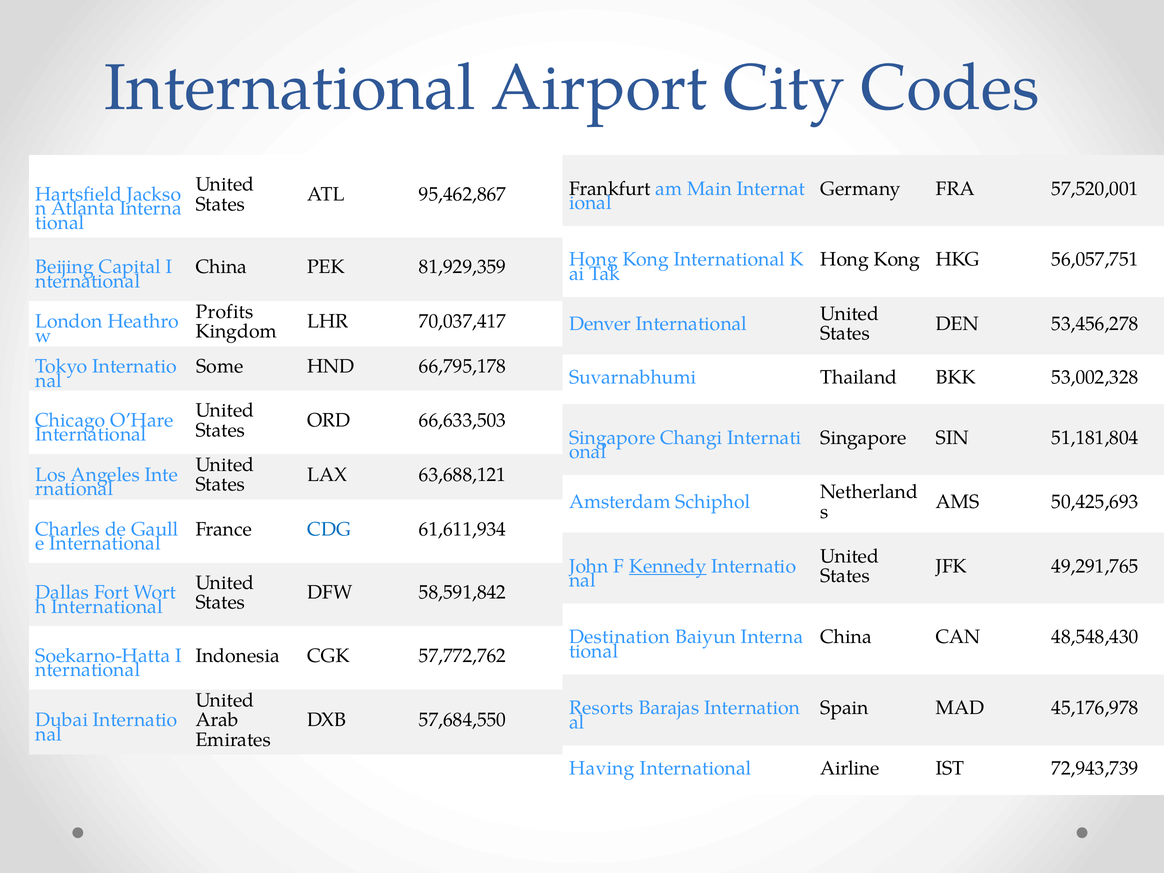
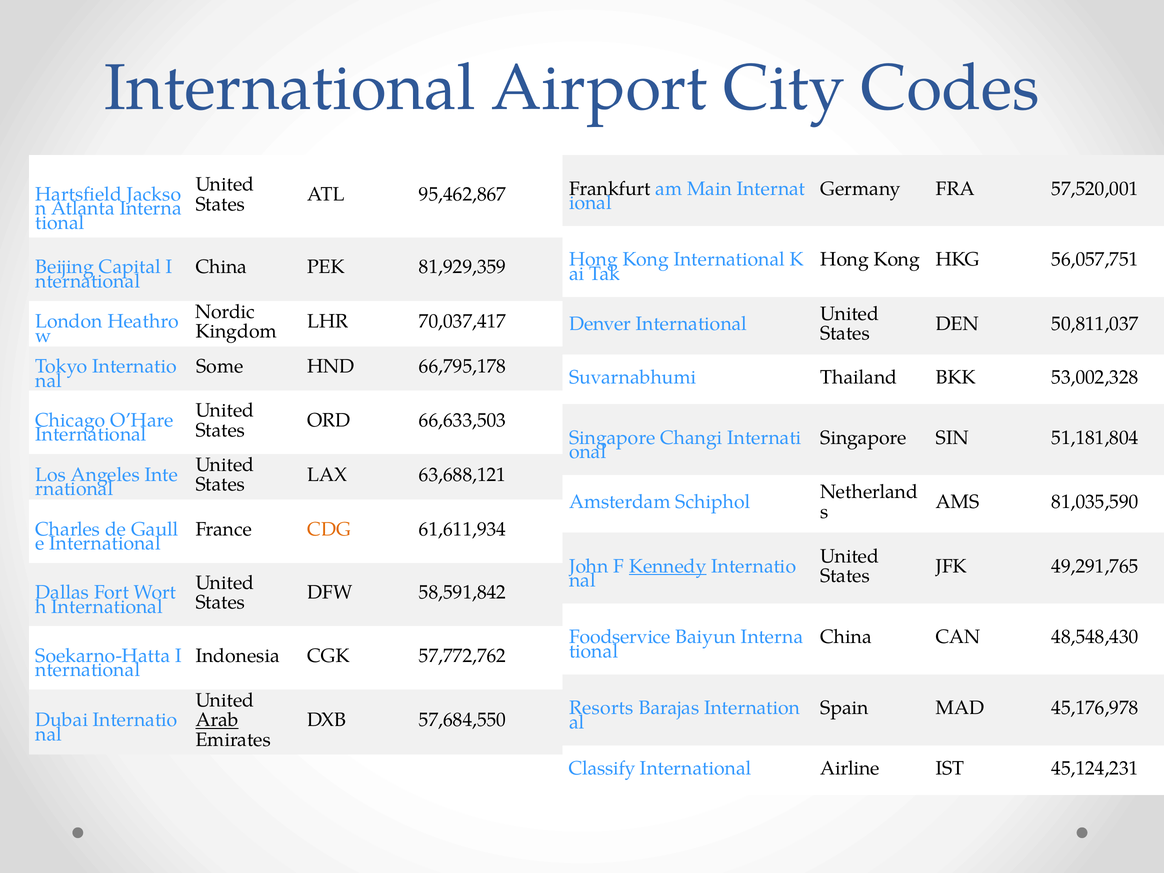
Profits: Profits -> Nordic
53,456,278: 53,456,278 -> 50,811,037
50,425,693: 50,425,693 -> 81,035,590
CDG colour: blue -> orange
Destination: Destination -> Foodservice
Arab underline: none -> present
Having: Having -> Classify
72,943,739: 72,943,739 -> 45,124,231
